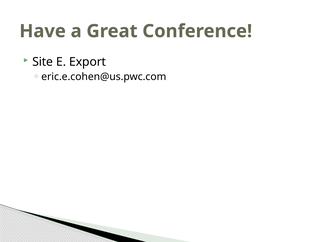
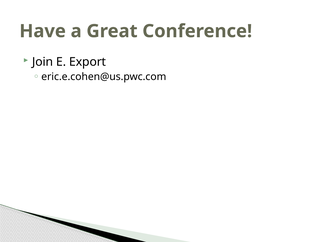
Site: Site -> Join
